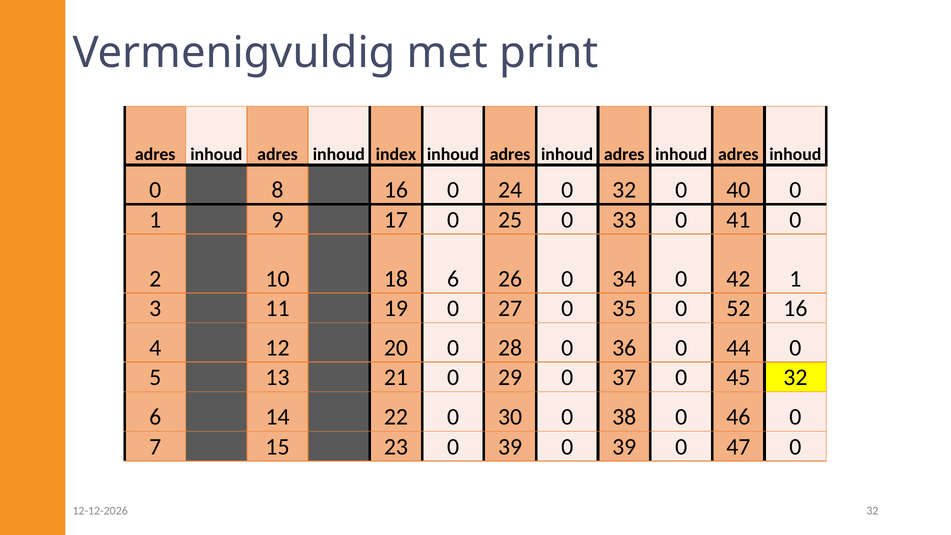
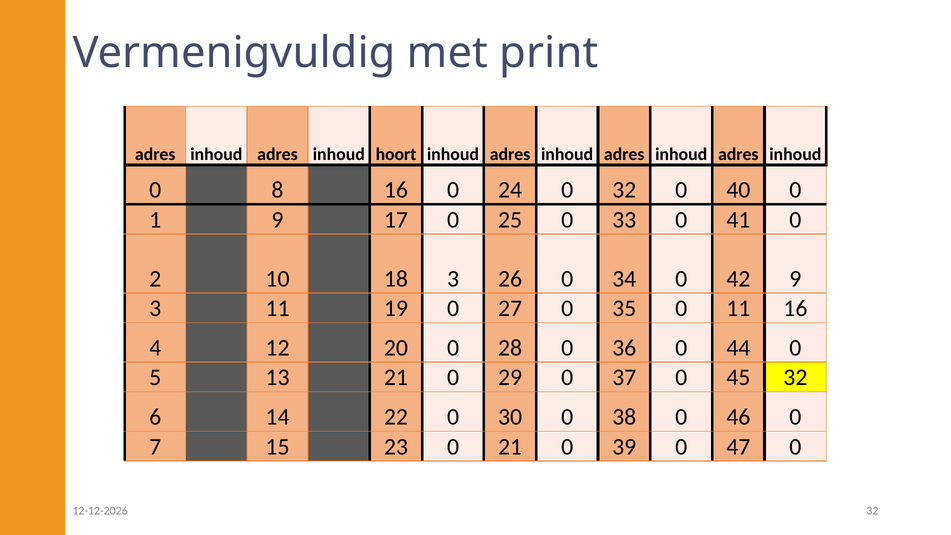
index: index -> hoort
18 6: 6 -> 3
42 1: 1 -> 9
0 52: 52 -> 11
23 0 39: 39 -> 21
